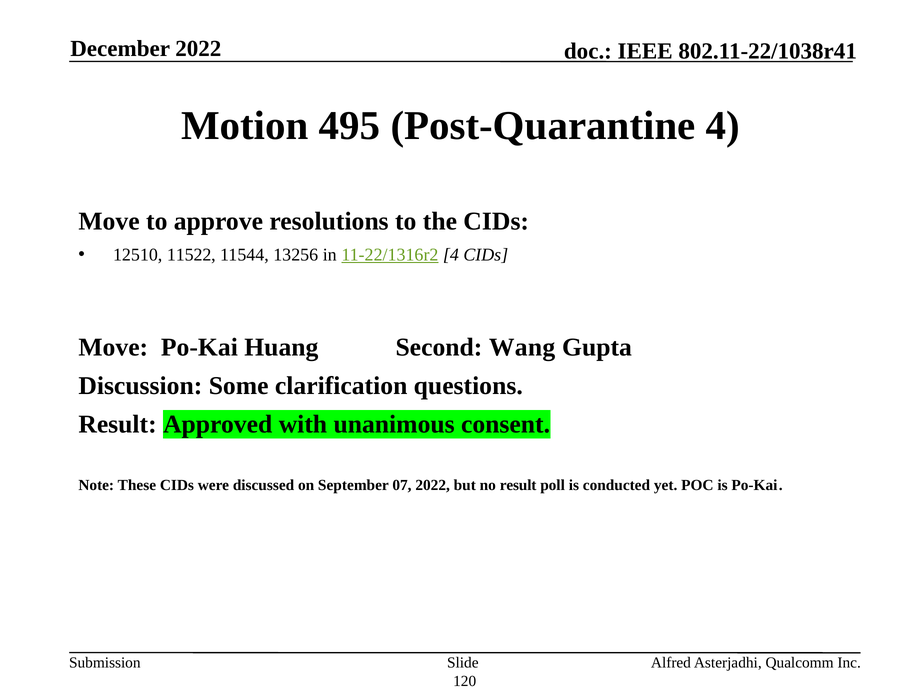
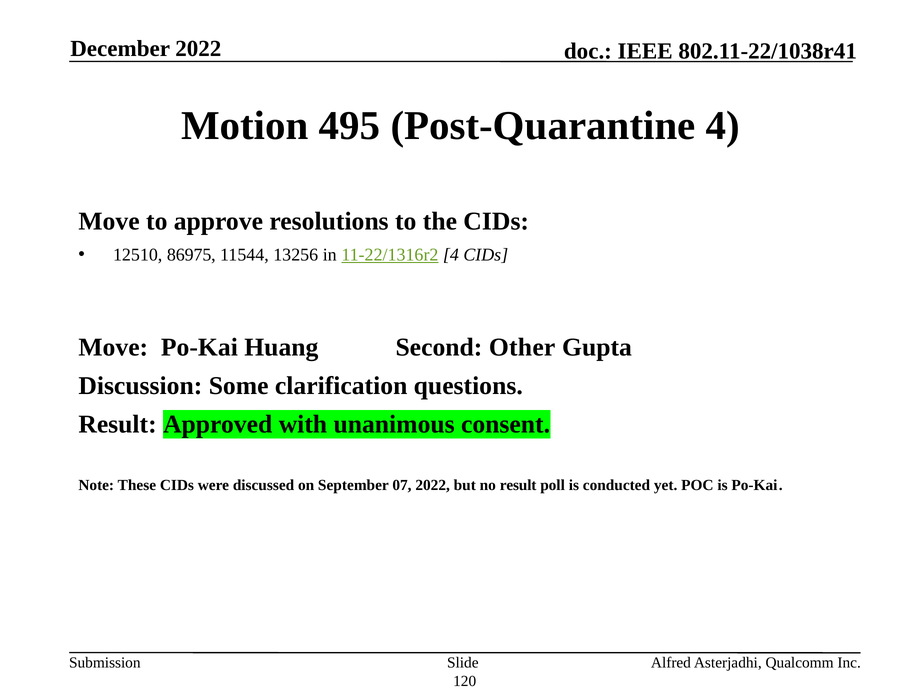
11522: 11522 -> 86975
Wang: Wang -> Other
